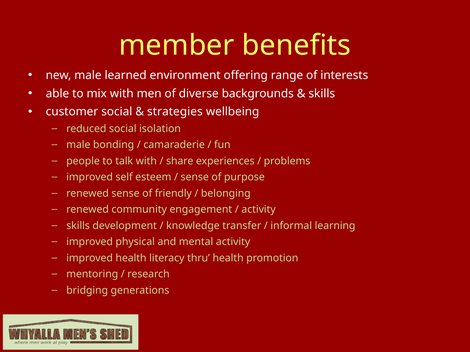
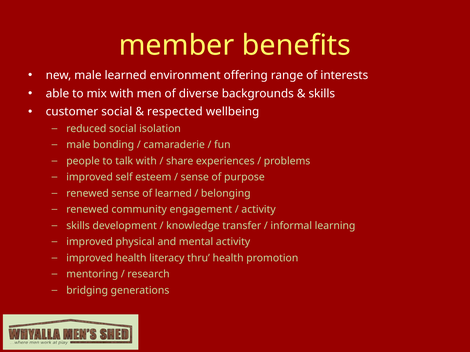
strategies: strategies -> respected
of friendly: friendly -> learned
